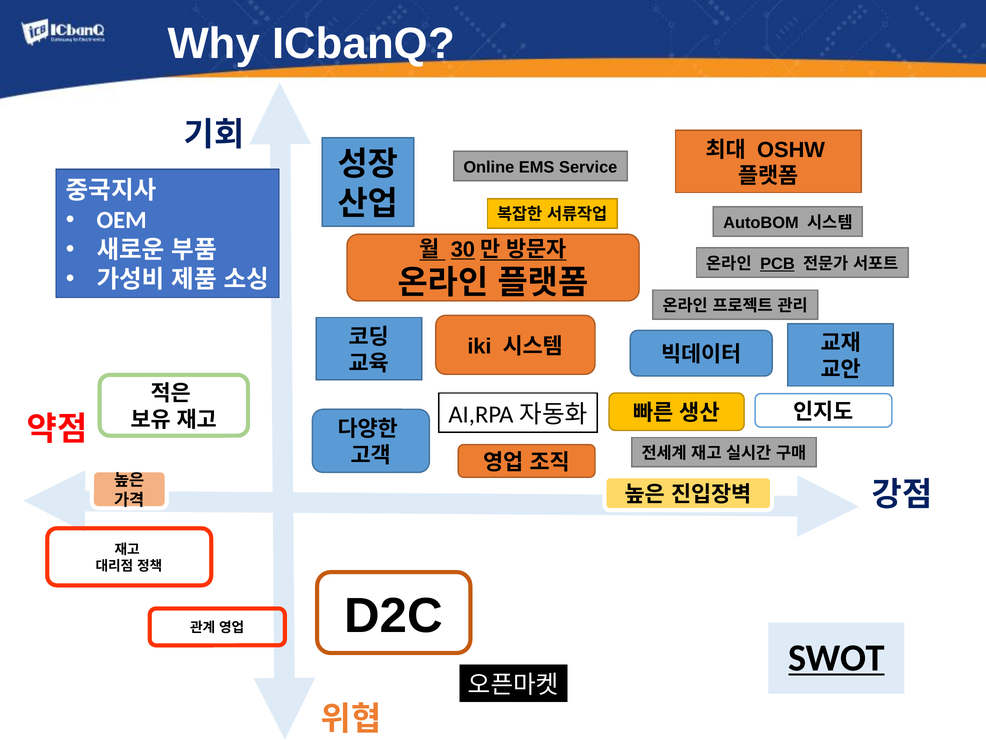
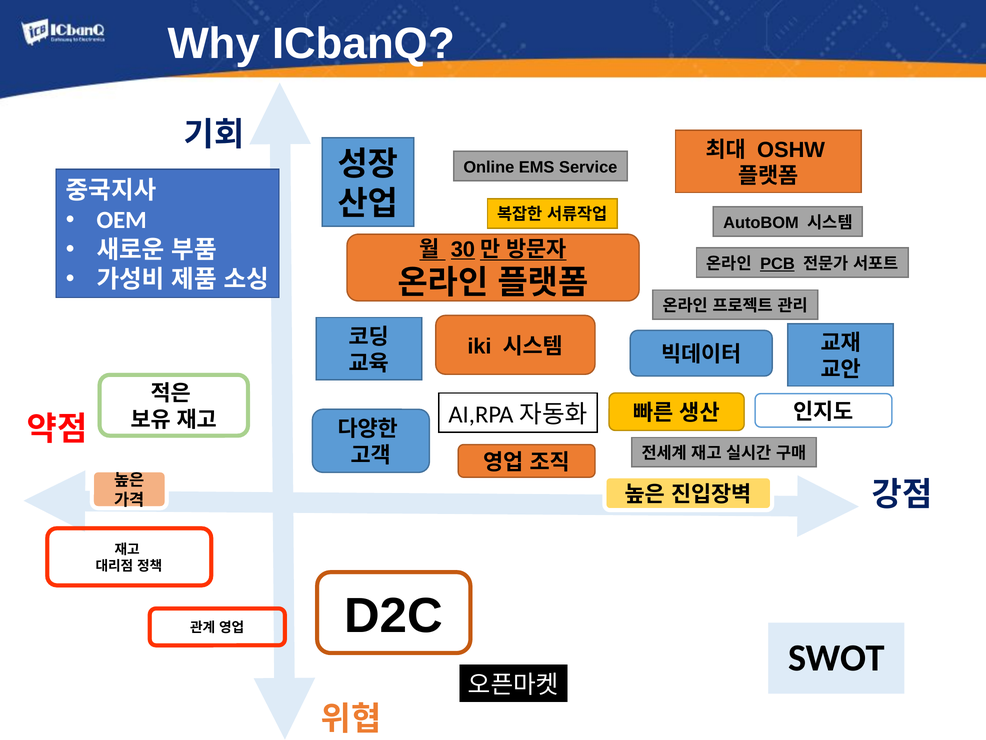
SWOT underline: present -> none
